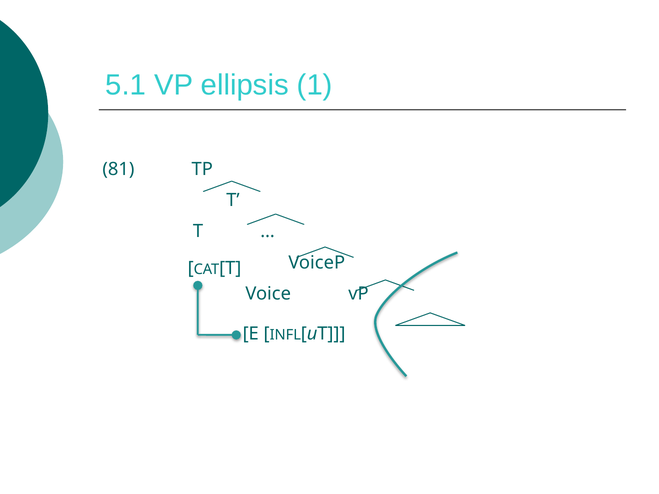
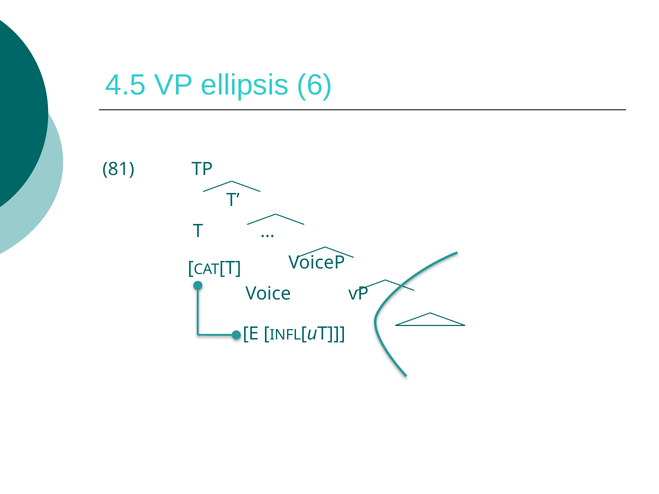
5.1: 5.1 -> 4.5
1: 1 -> 6
